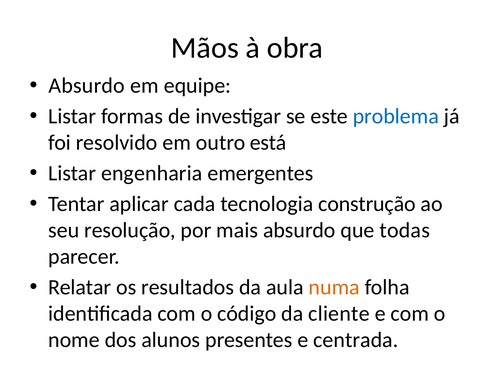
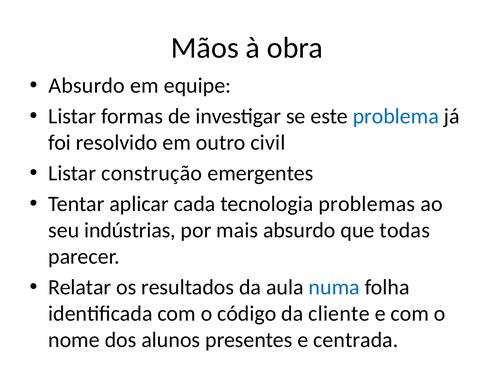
está: está -> civil
engenharia: engenharia -> construção
construção: construção -> problemas
resolução: resolução -> indústrias
numa colour: orange -> blue
